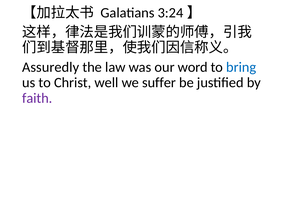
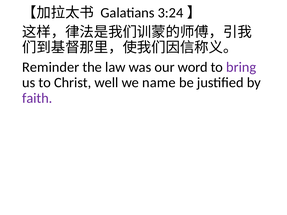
Assuredly: Assuredly -> Reminder
bring colour: blue -> purple
suffer: suffer -> name
